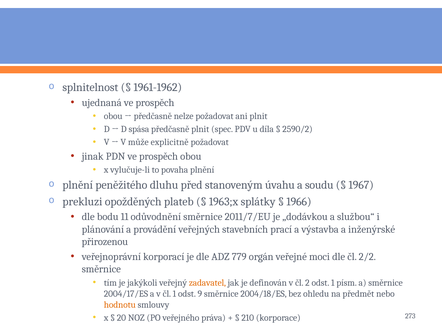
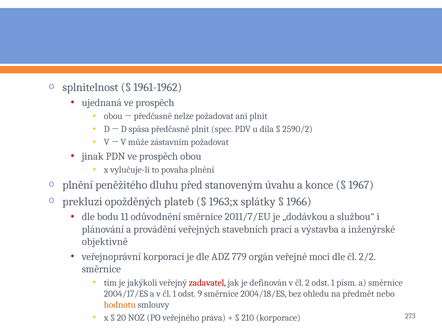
explicitně: explicitně -> zástavním
soudu: soudu -> konce
přirozenou: přirozenou -> objektivně
zadavatel colour: orange -> red
